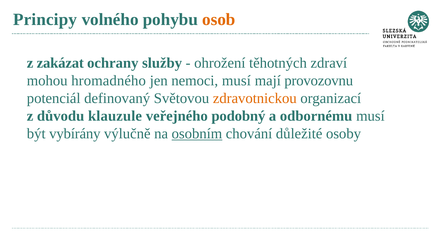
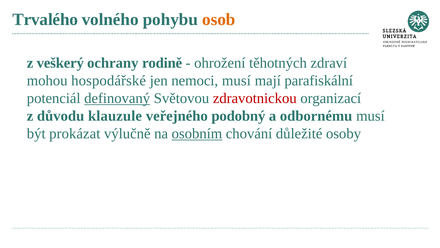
Principy: Principy -> Trvalého
zakázat: zakázat -> veškerý
služby: služby -> rodině
hromadného: hromadného -> hospodářské
provozovnu: provozovnu -> parafiskální
definovaný underline: none -> present
zdravotnickou colour: orange -> red
vybírány: vybírány -> prokázat
